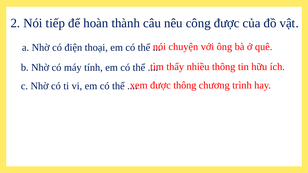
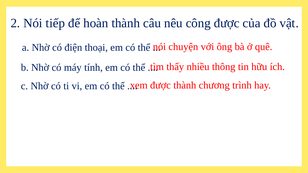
được thông: thông -> thành
